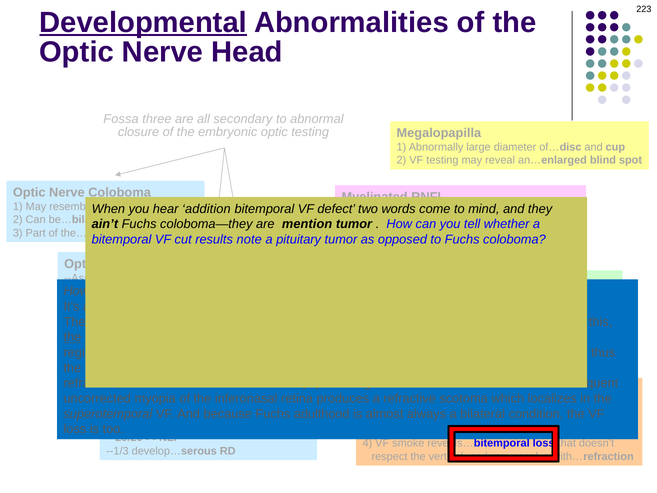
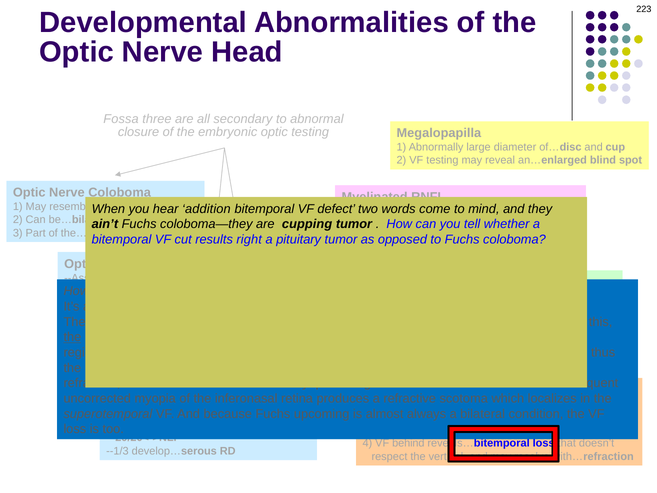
Developmental underline: present -> none
are mention: mention -> cupping
note: note -> right
Fuchs adulthood: adulthood -> upcoming
smoke: smoke -> behind
